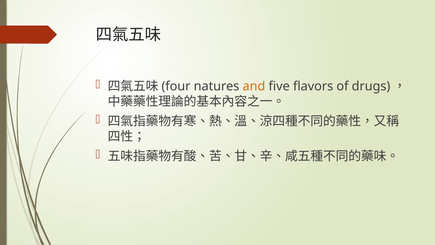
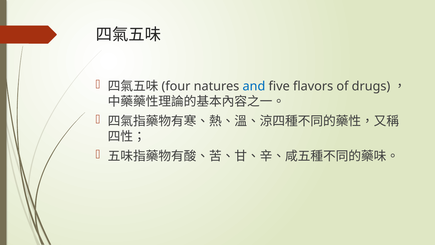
and colour: orange -> blue
